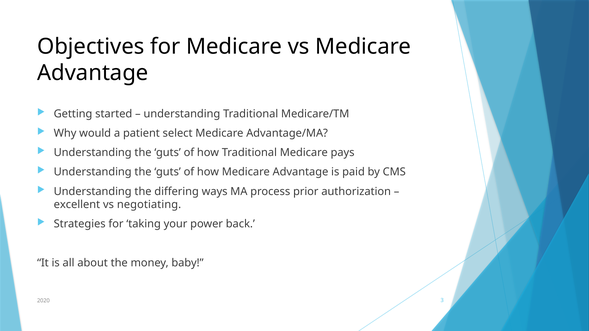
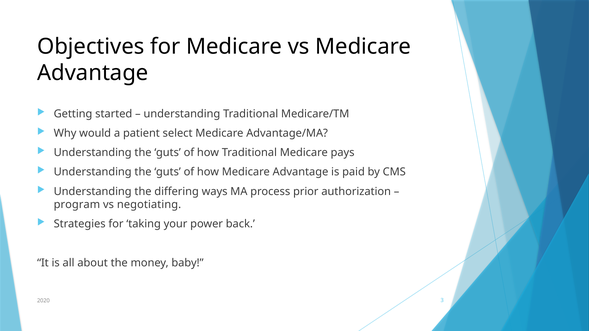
excellent: excellent -> program
